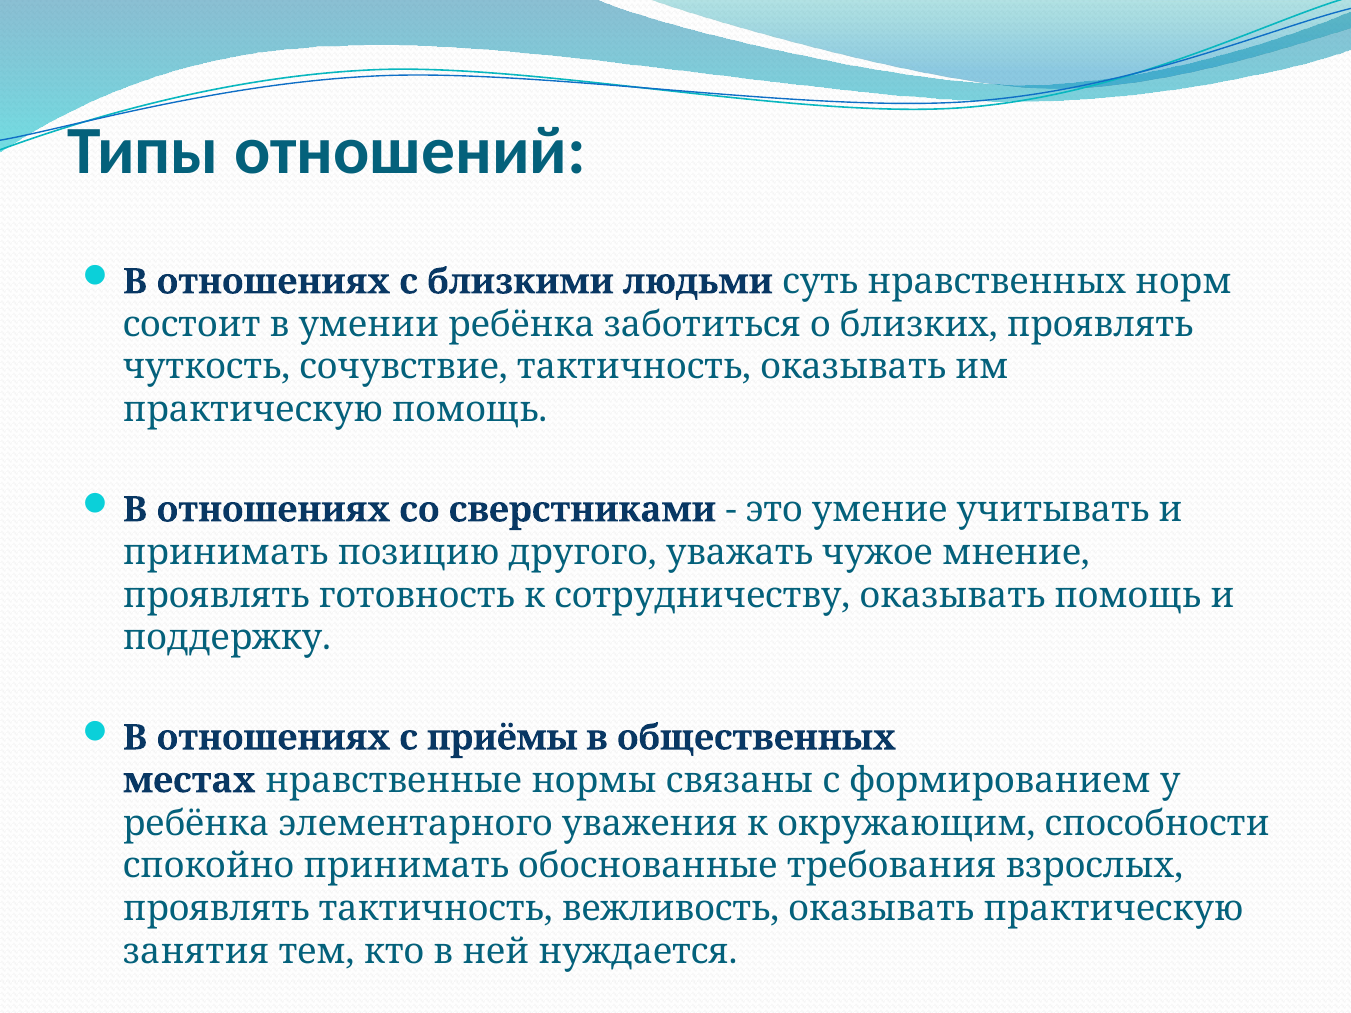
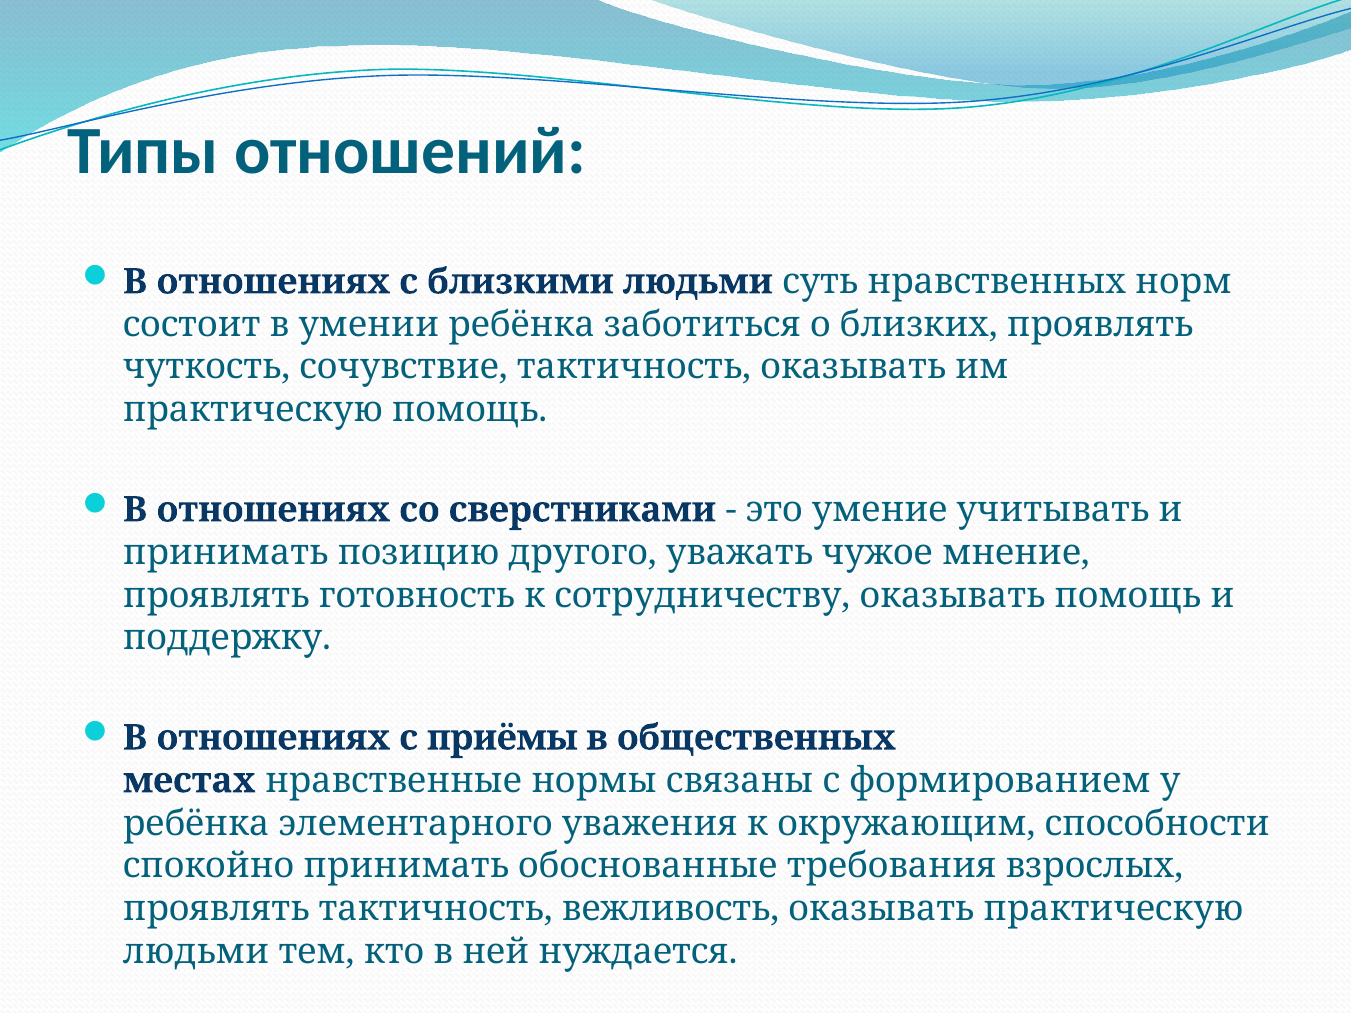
занятия at (196, 952): занятия -> людьми
